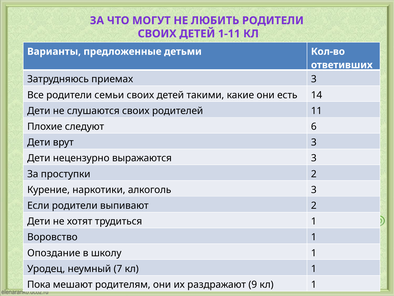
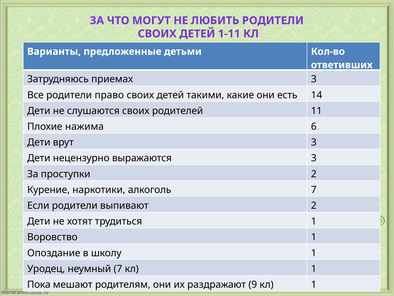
семьи: семьи -> право
следуют: следуют -> нажима
алкоголь 3: 3 -> 7
